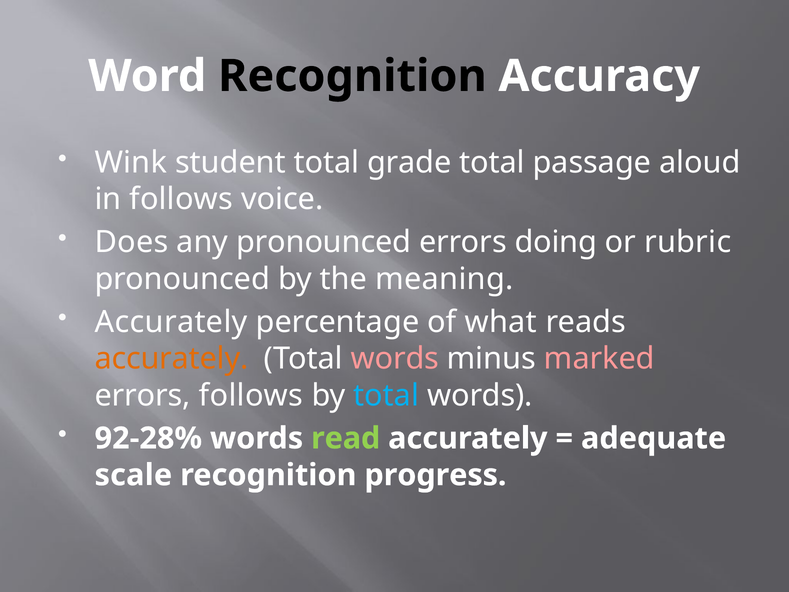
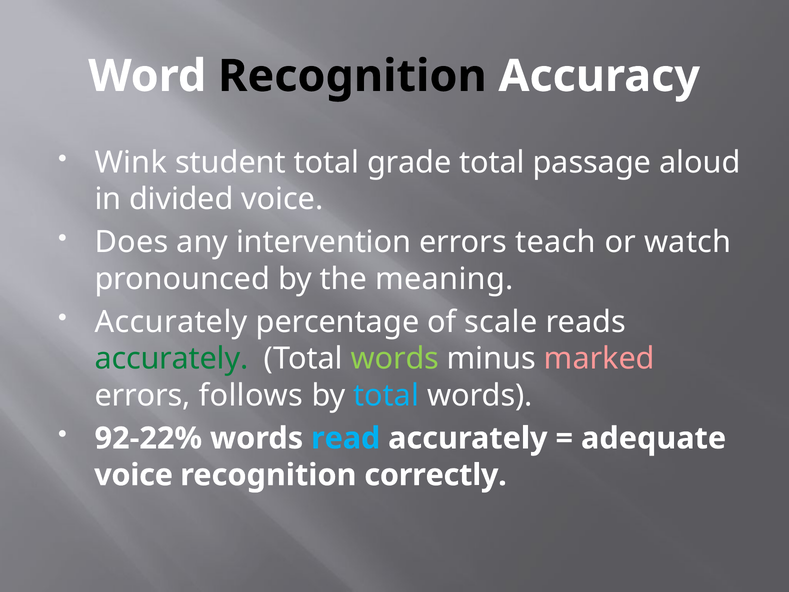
in follows: follows -> divided
any pronounced: pronounced -> intervention
doing: doing -> teach
rubric: rubric -> watch
what: what -> scale
accurately at (171, 358) colour: orange -> green
words at (395, 358) colour: pink -> light green
92-28%: 92-28% -> 92-22%
read colour: light green -> light blue
scale at (133, 475): scale -> voice
progress: progress -> correctly
